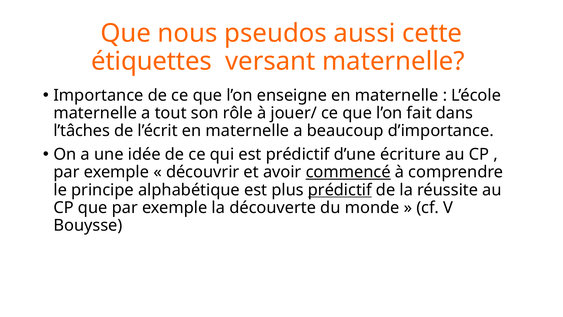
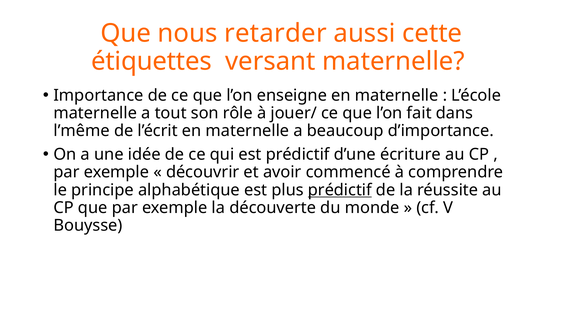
pseudos: pseudos -> retarder
l’tâches: l’tâches -> l’même
commencé underline: present -> none
